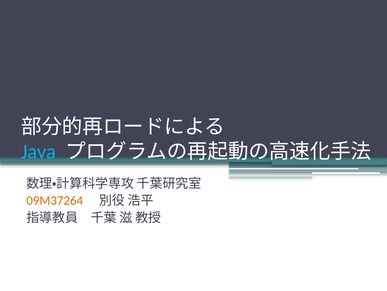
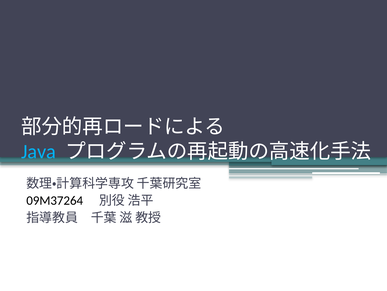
09M37264 colour: orange -> black
